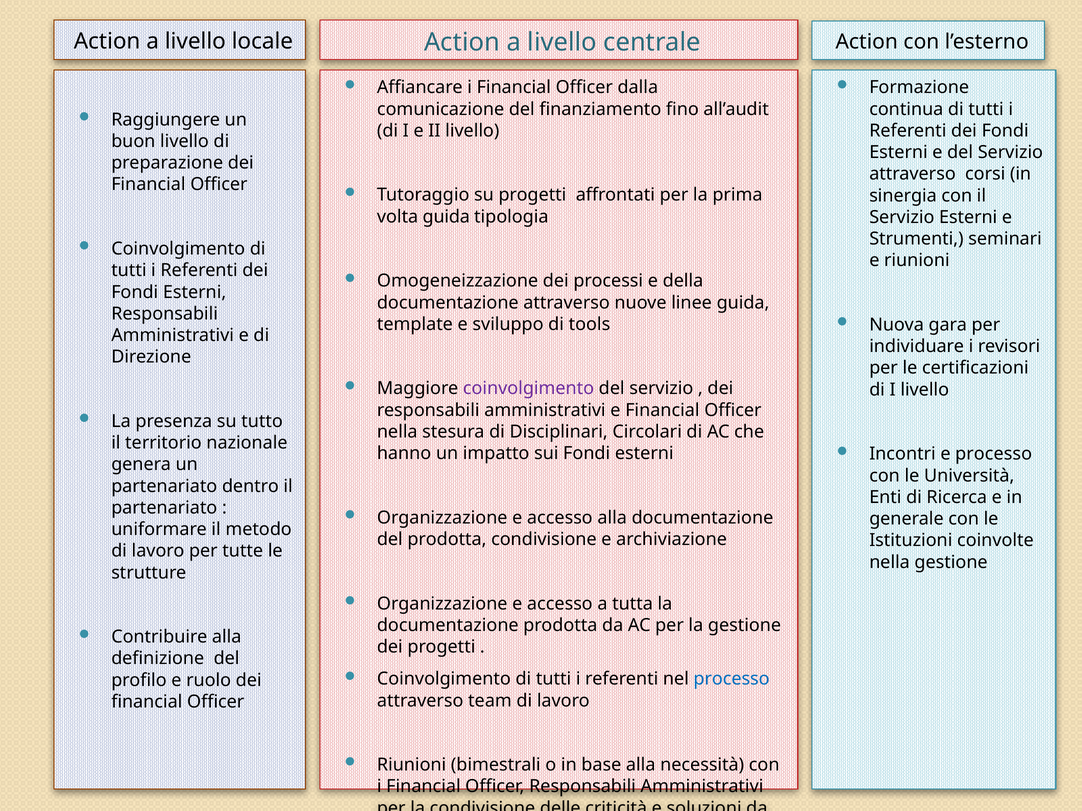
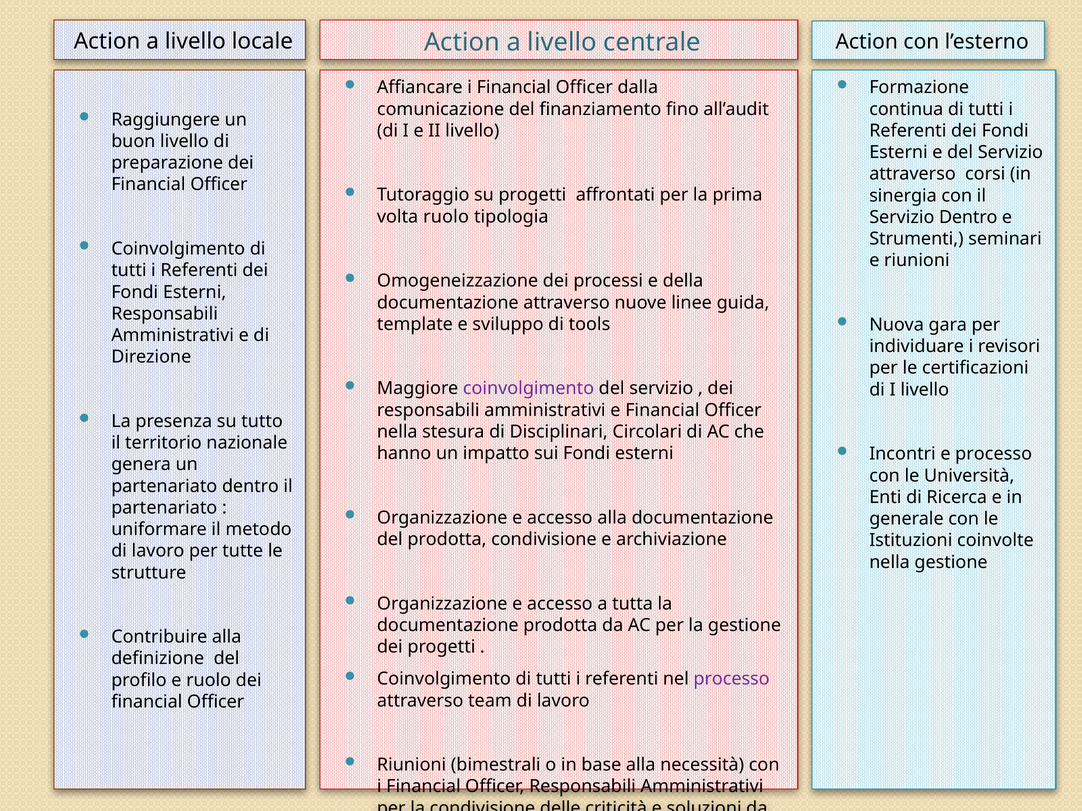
volta guida: guida -> ruolo
Servizio Esterni: Esterni -> Dentro
processo at (732, 679) colour: blue -> purple
